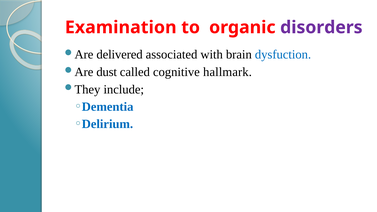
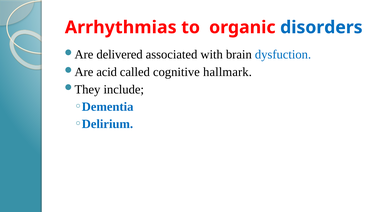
Examination: Examination -> Arrhythmias
disorders colour: purple -> blue
dust: dust -> acid
